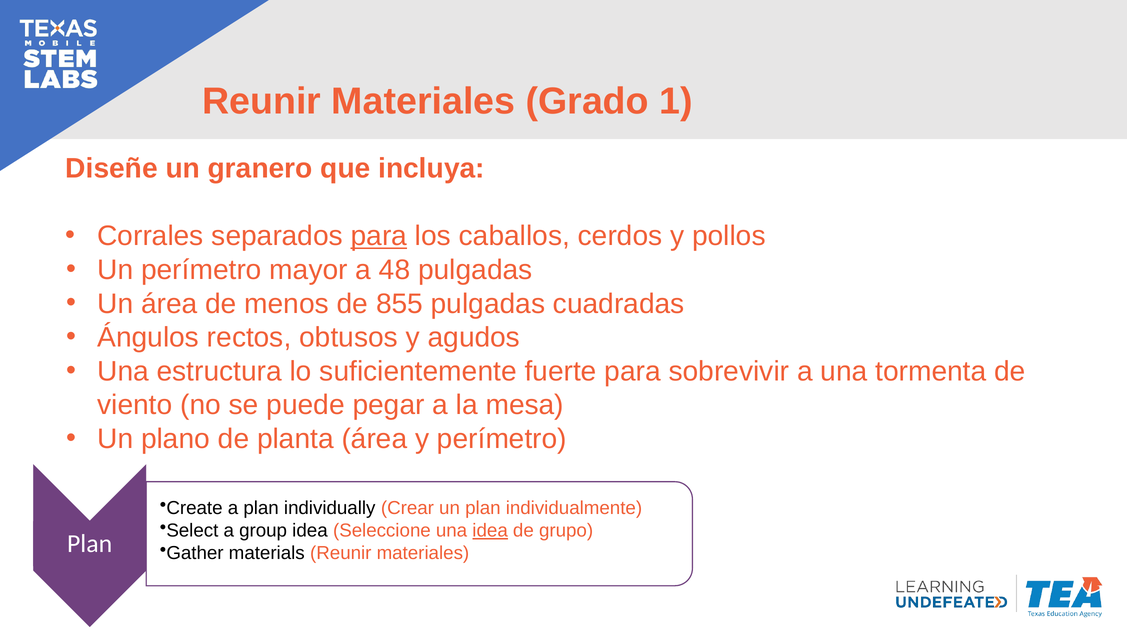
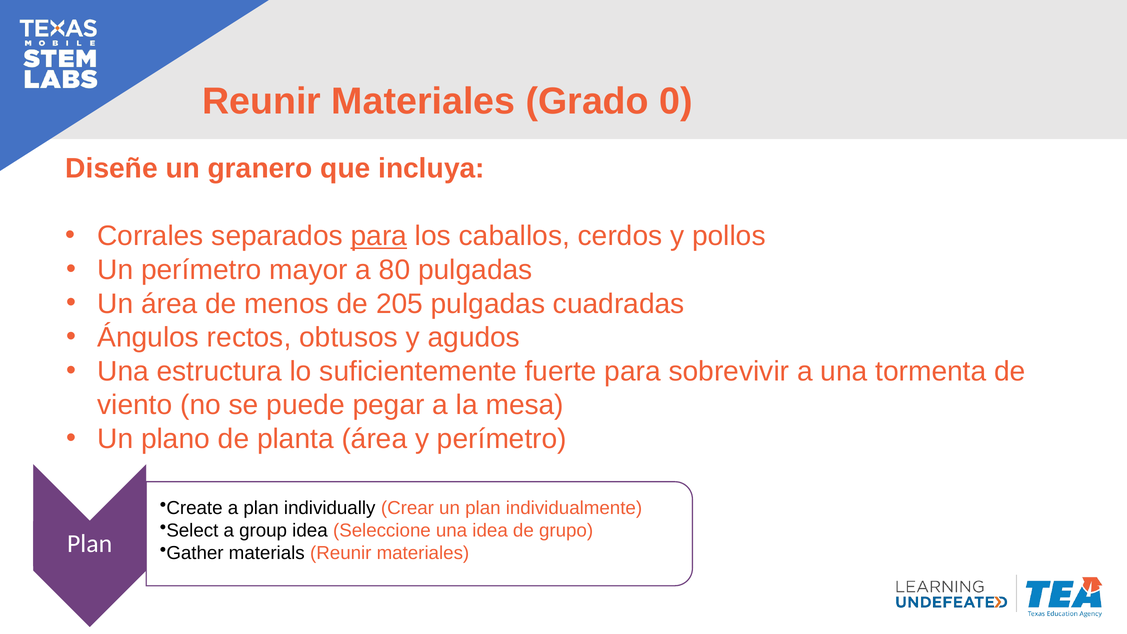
1: 1 -> 0
48: 48 -> 80
855: 855 -> 205
idea at (490, 531) underline: present -> none
